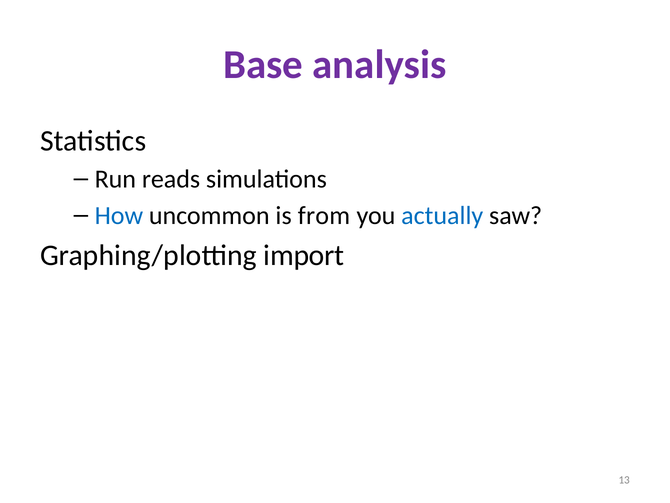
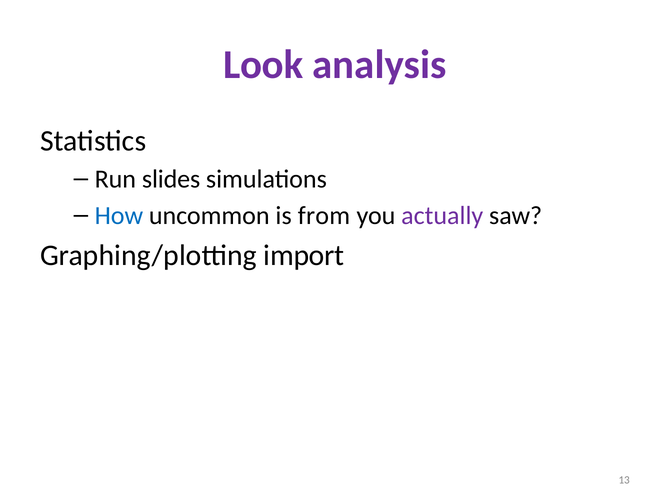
Base: Base -> Look
reads: reads -> slides
actually colour: blue -> purple
